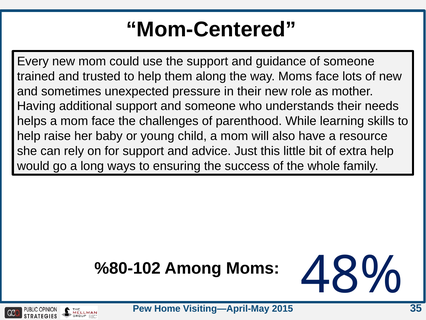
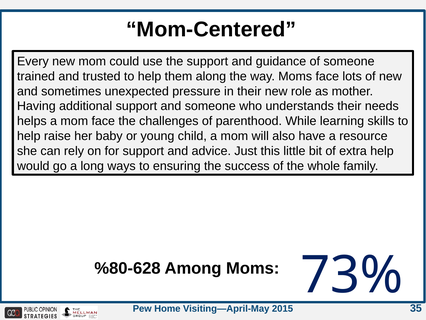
%80-102: %80-102 -> %80-628
48%: 48% -> 73%
